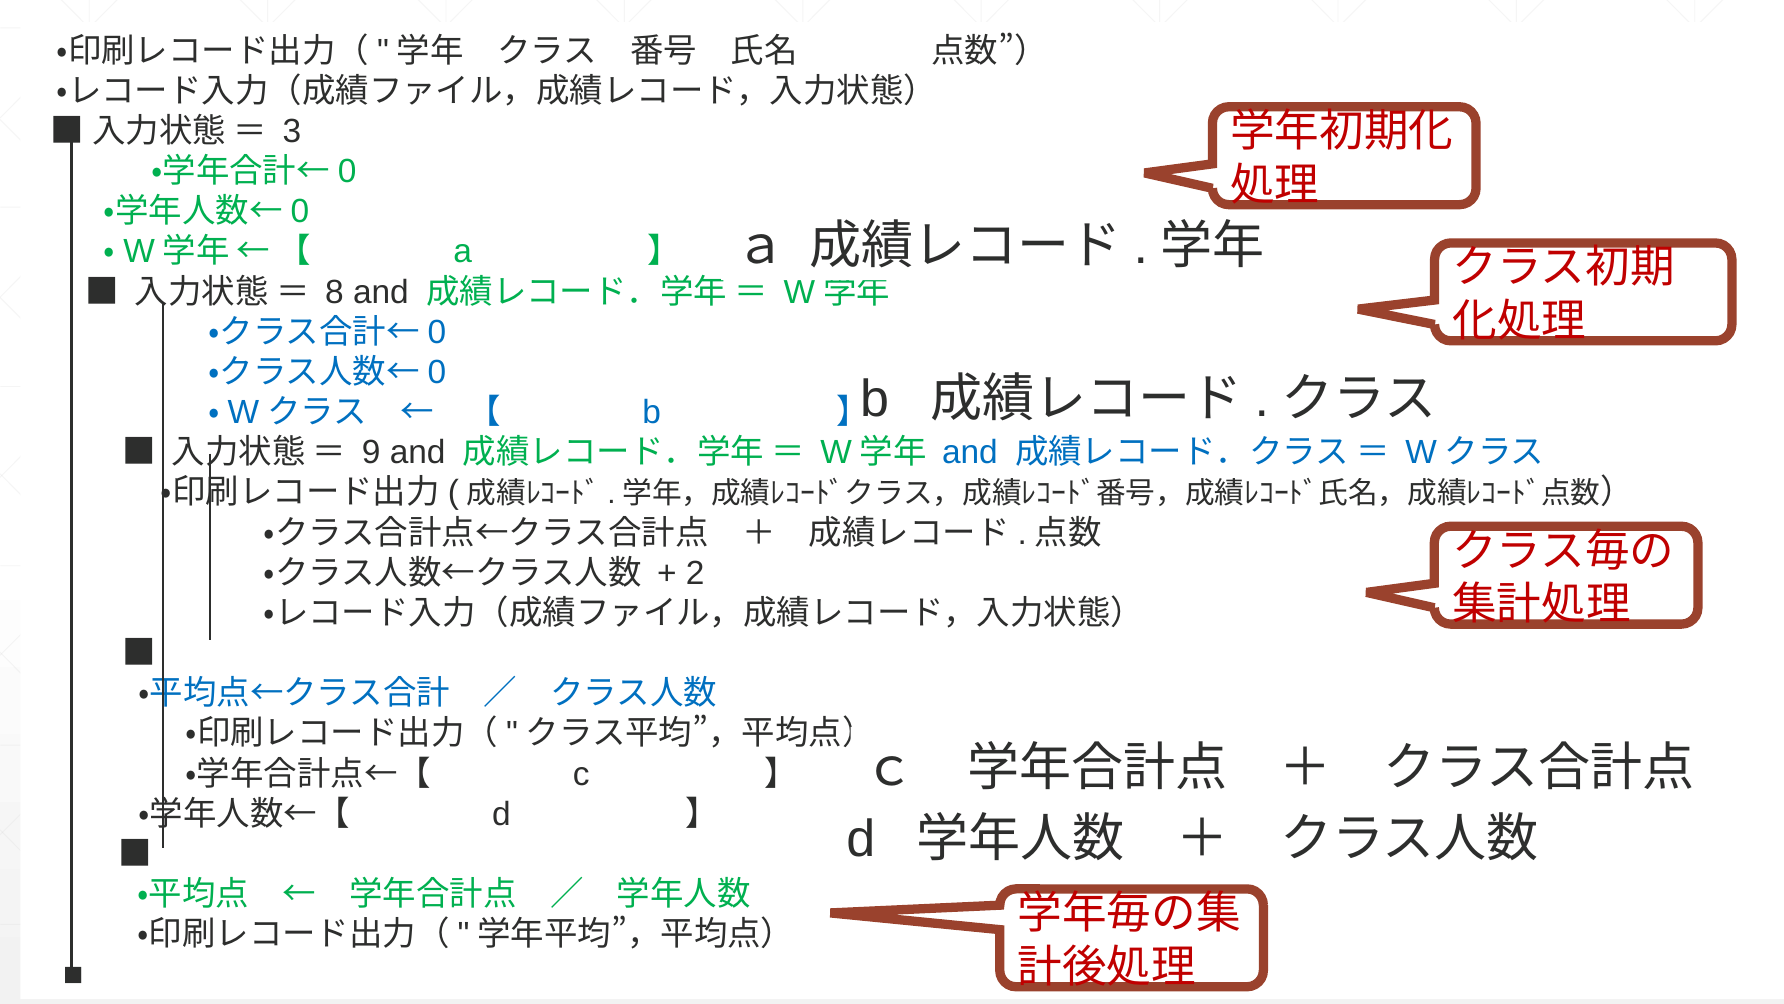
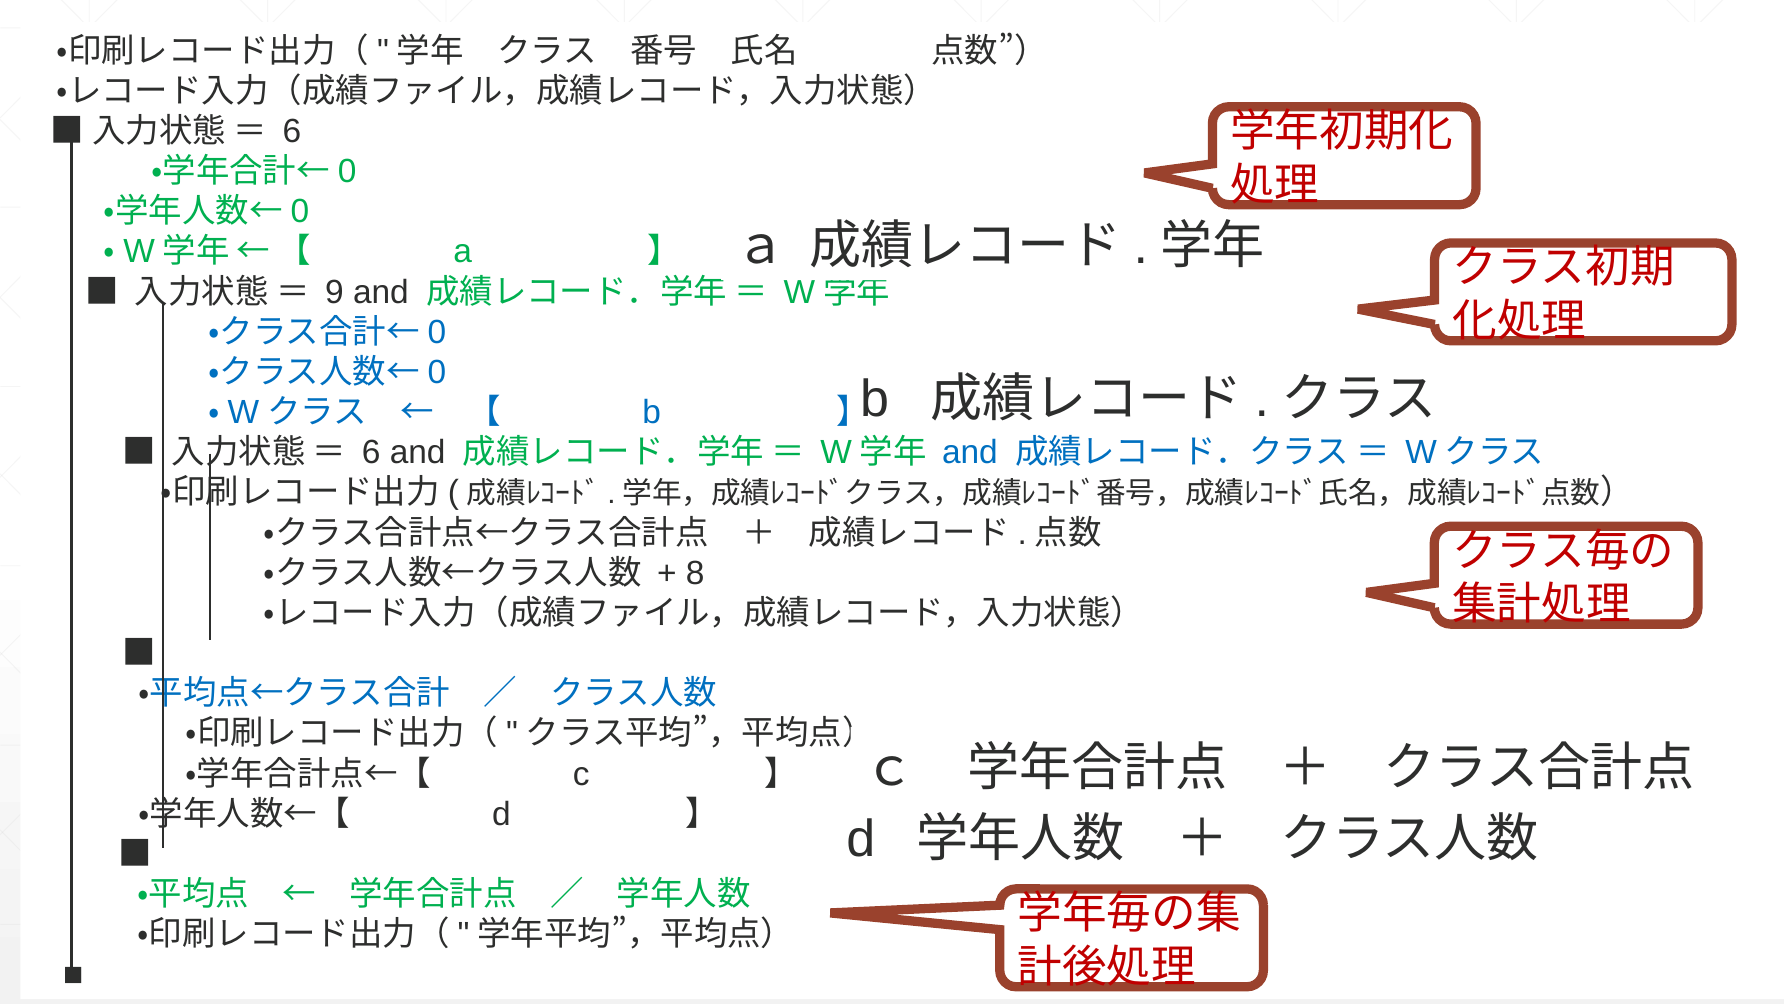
3 at (292, 131): 3 -> 6
8: 8 -> 9
9 at (371, 452): 9 -> 6
2: 2 -> 8
